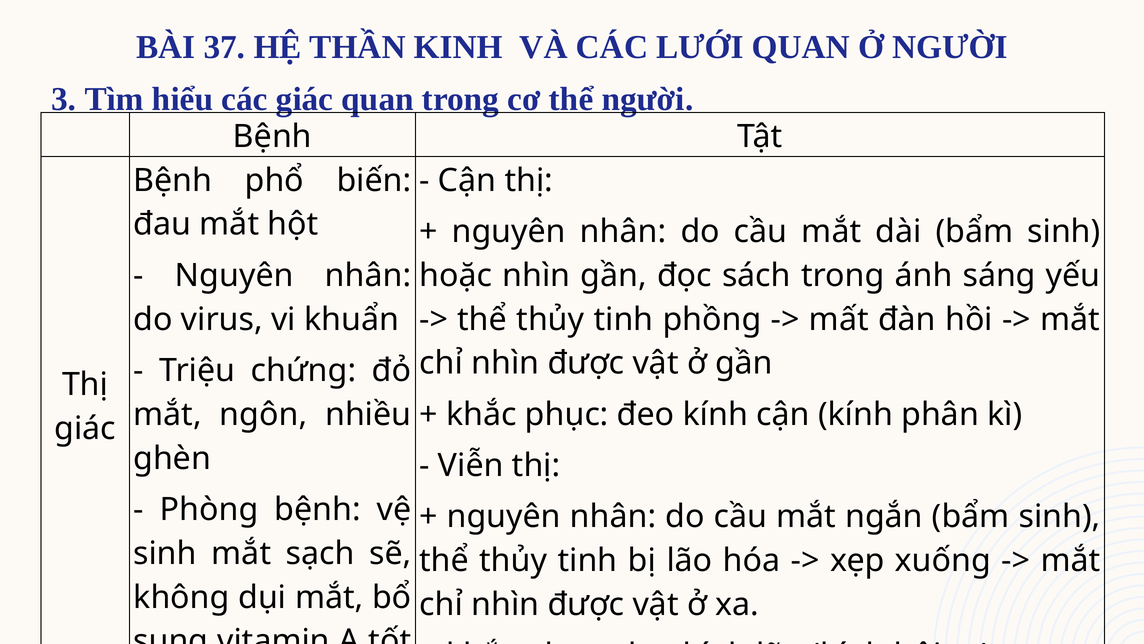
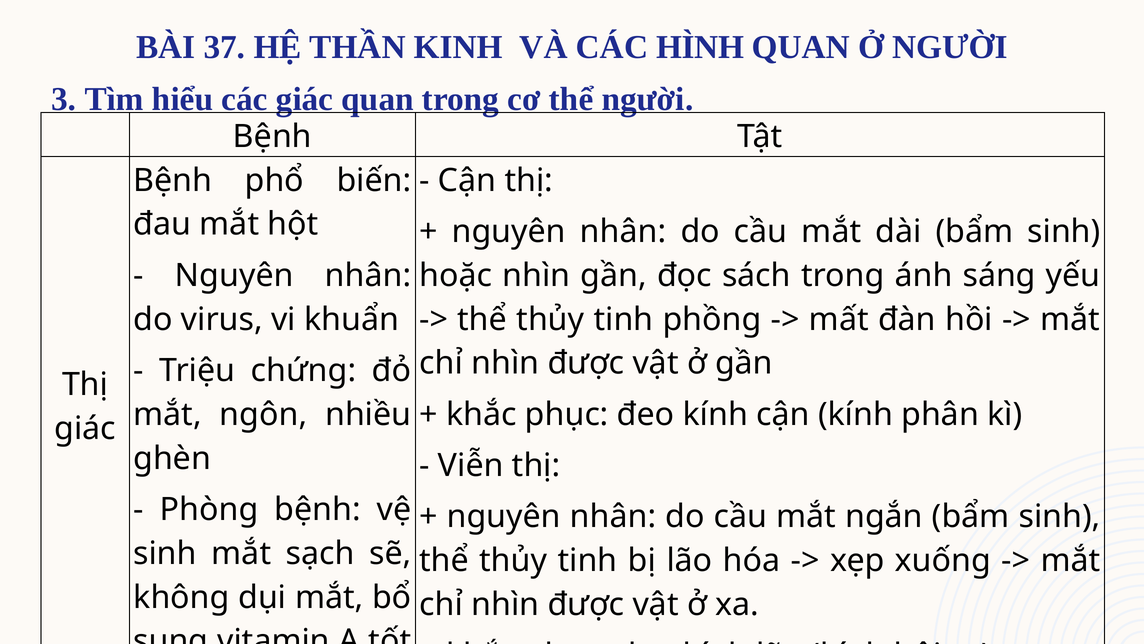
LƯỚI: LƯỚI -> HÌNH
